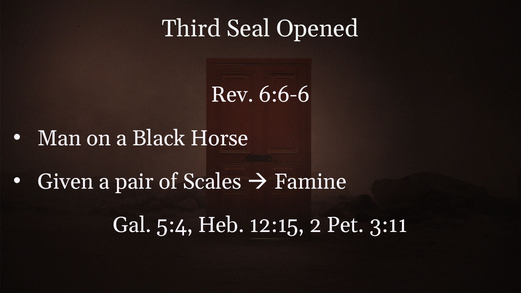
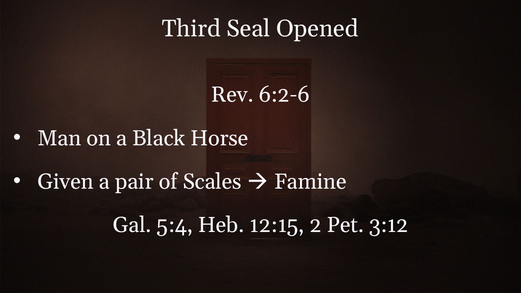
6:6-6: 6:6-6 -> 6:2-6
3:11: 3:11 -> 3:12
